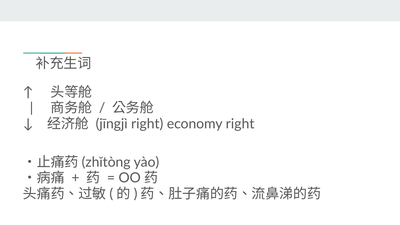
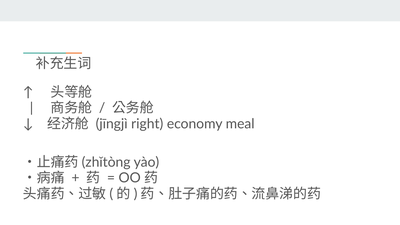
economy right: right -> meal
